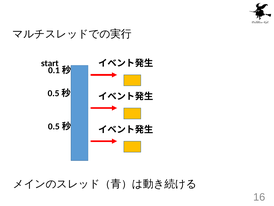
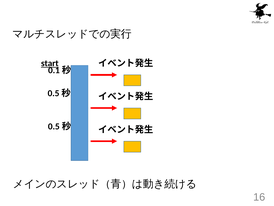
start underline: none -> present
